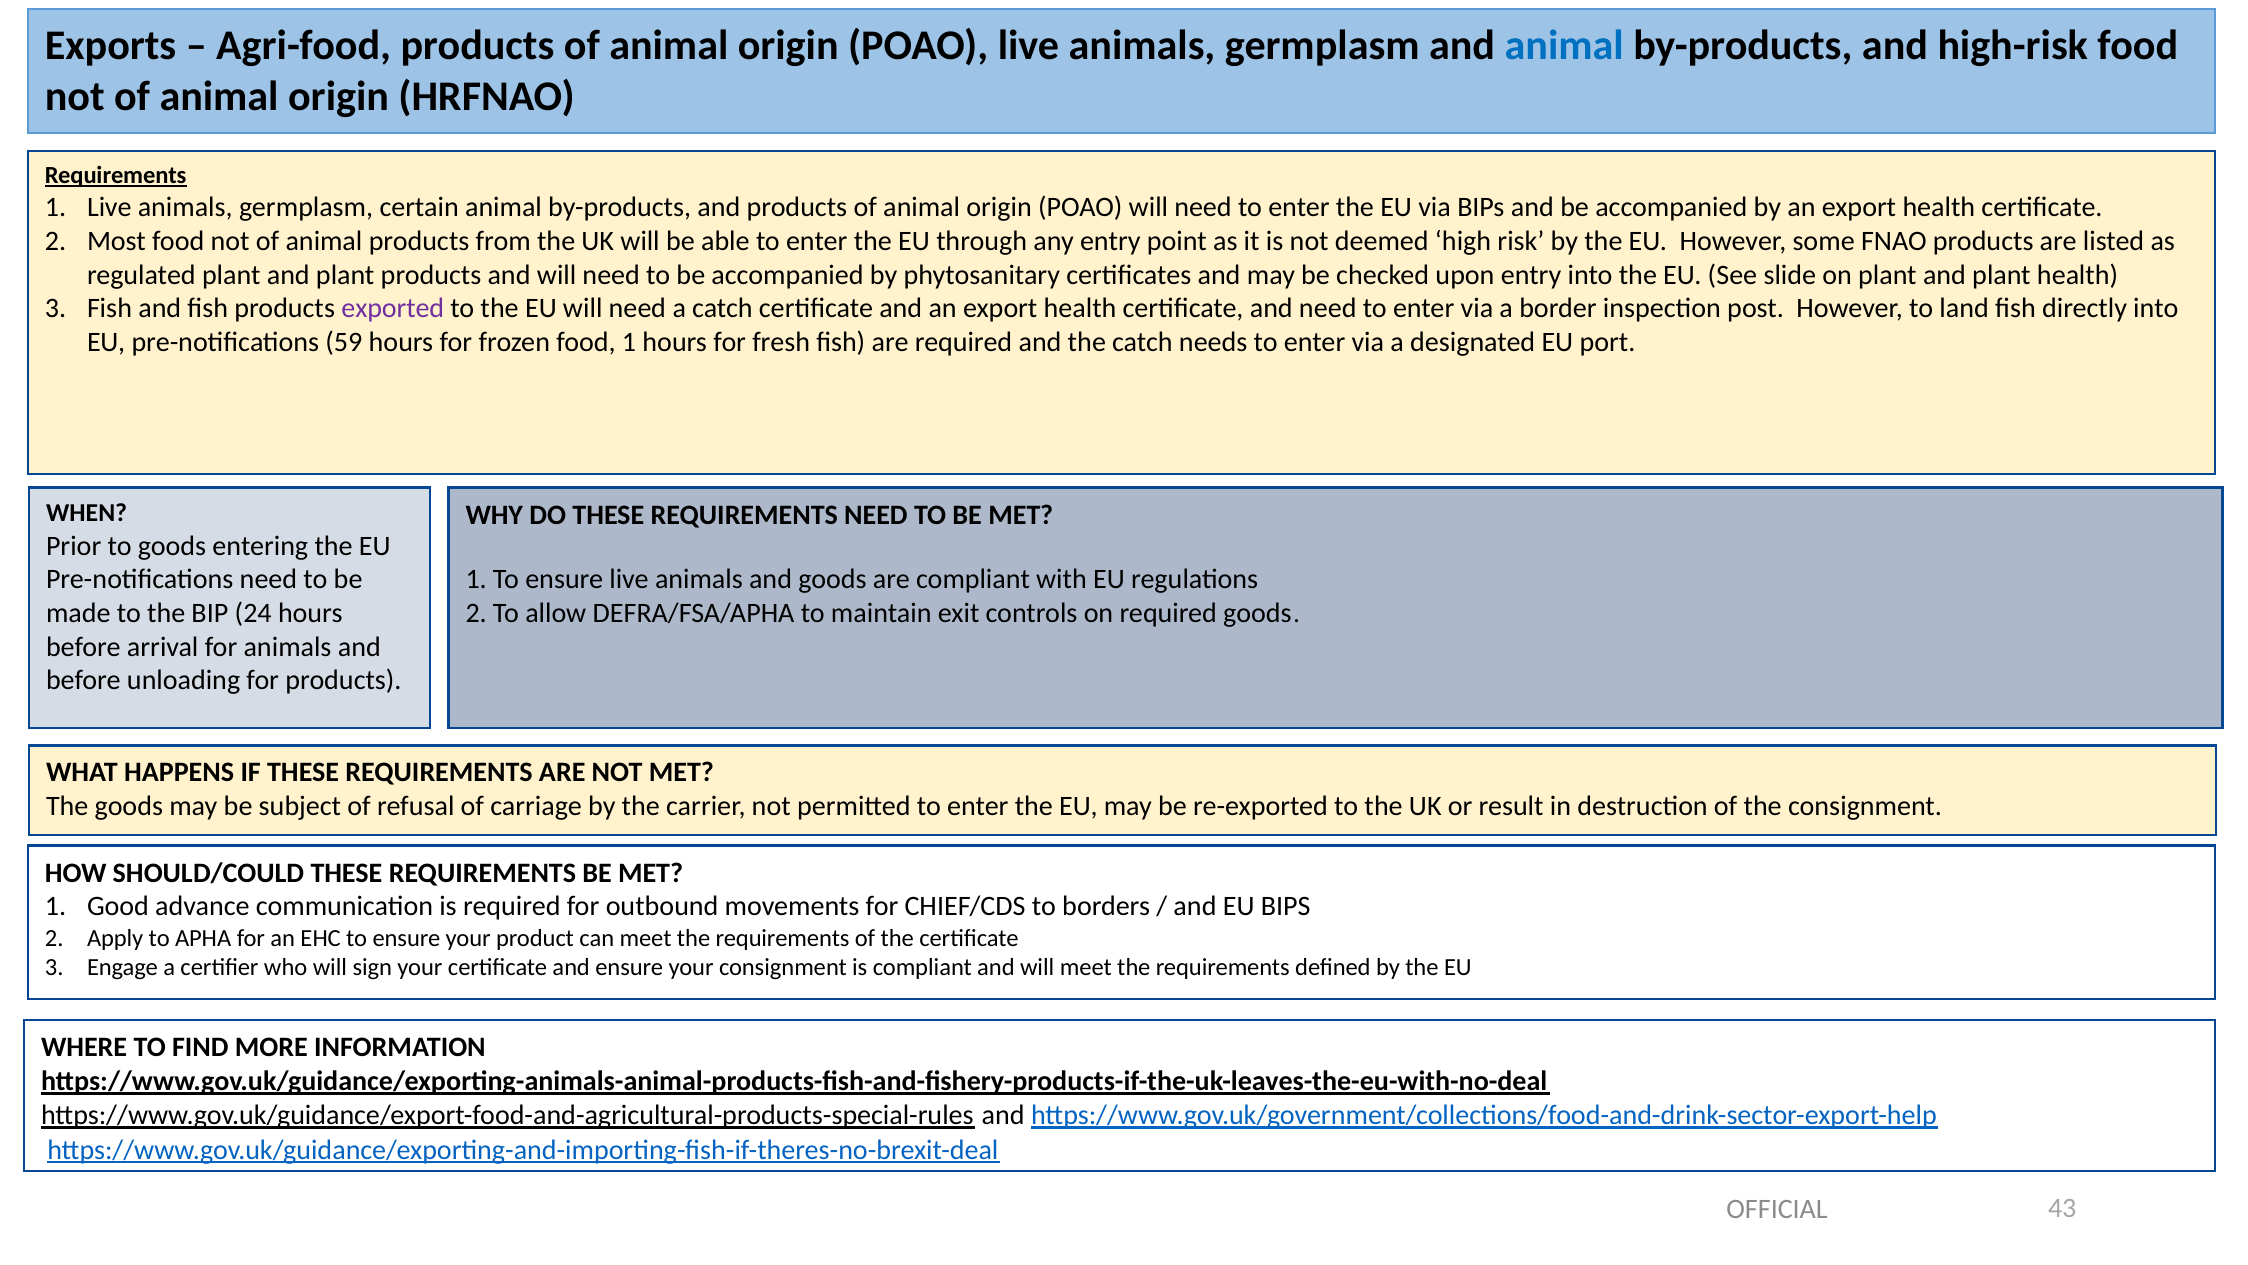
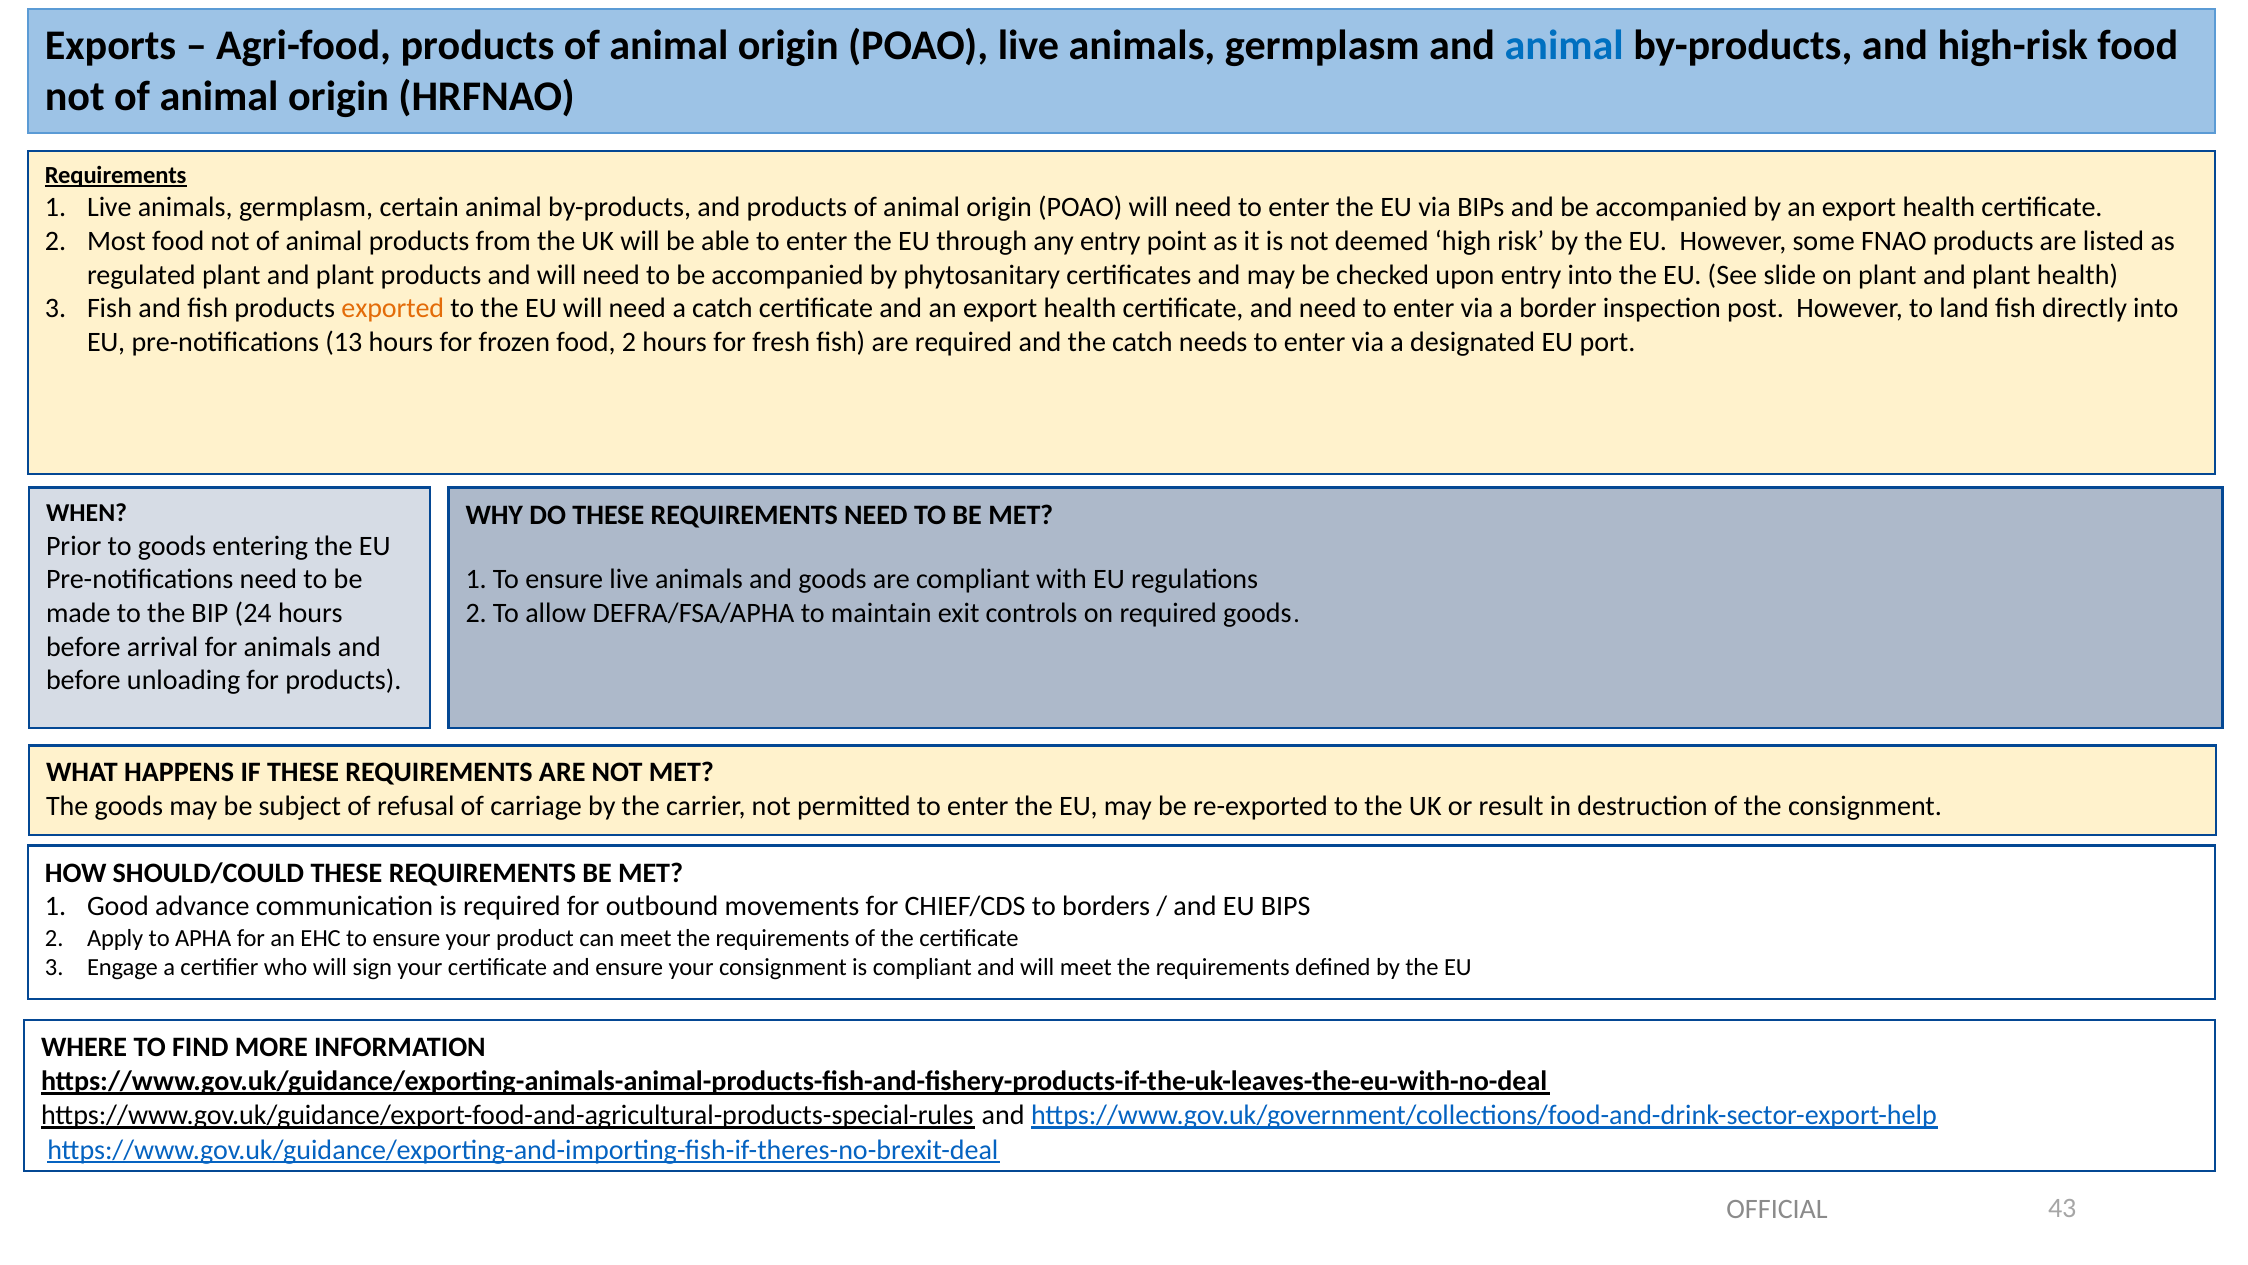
exported colour: purple -> orange
59: 59 -> 13
food 1: 1 -> 2
